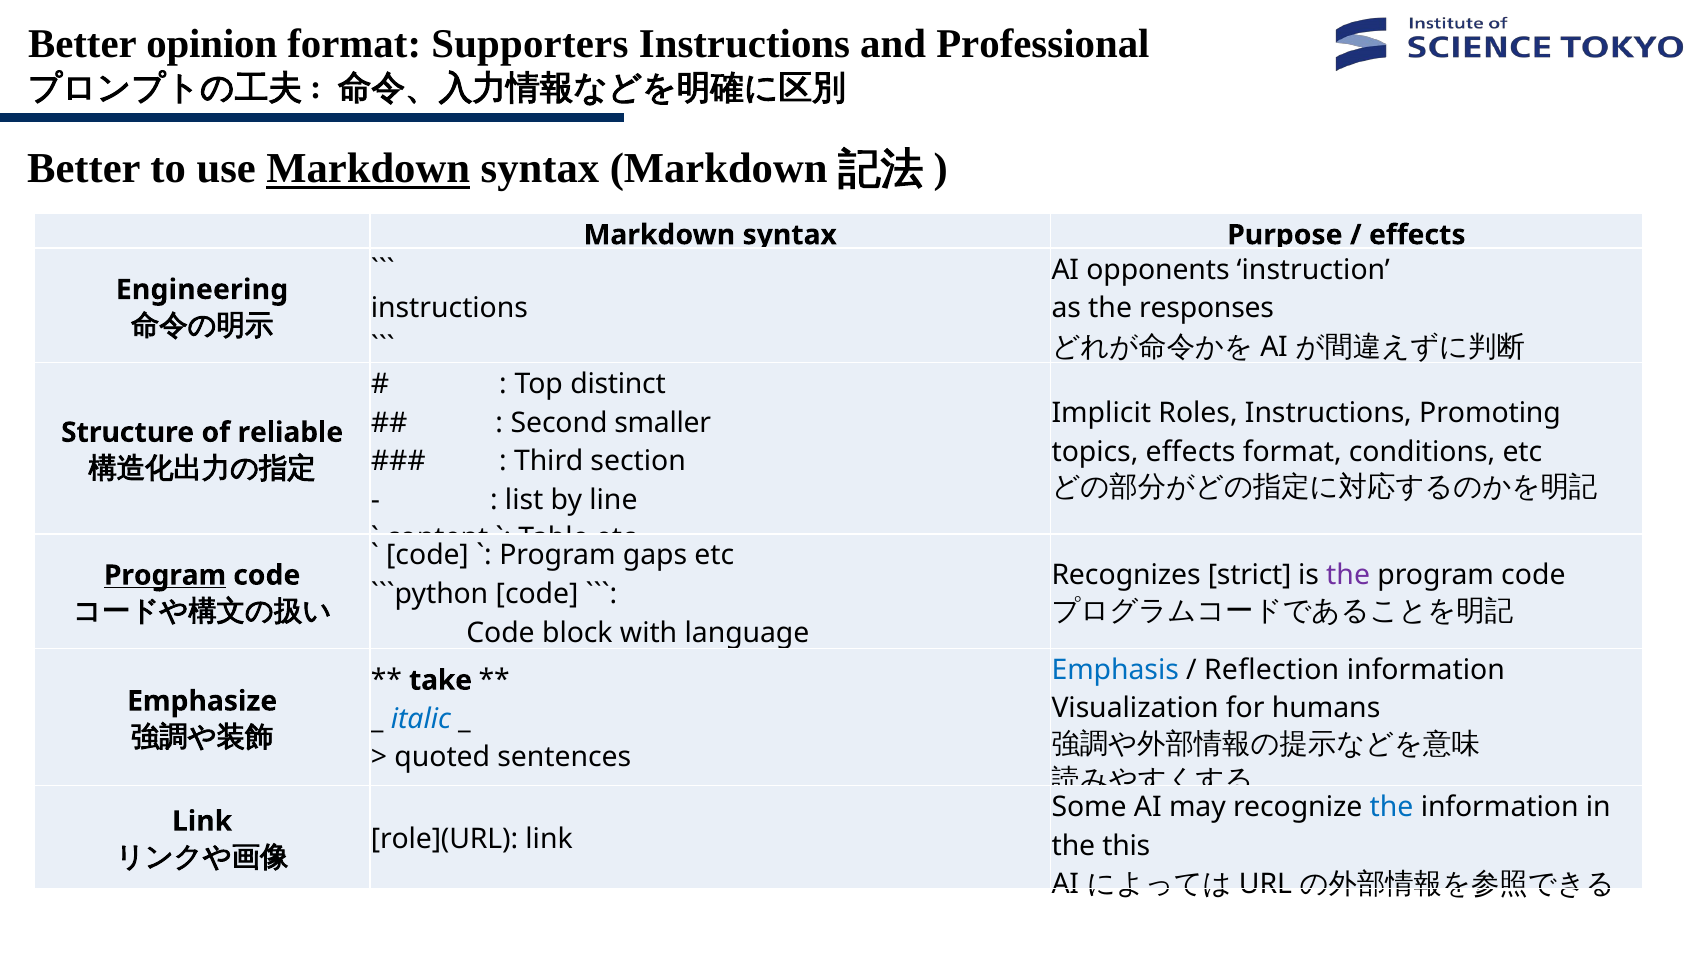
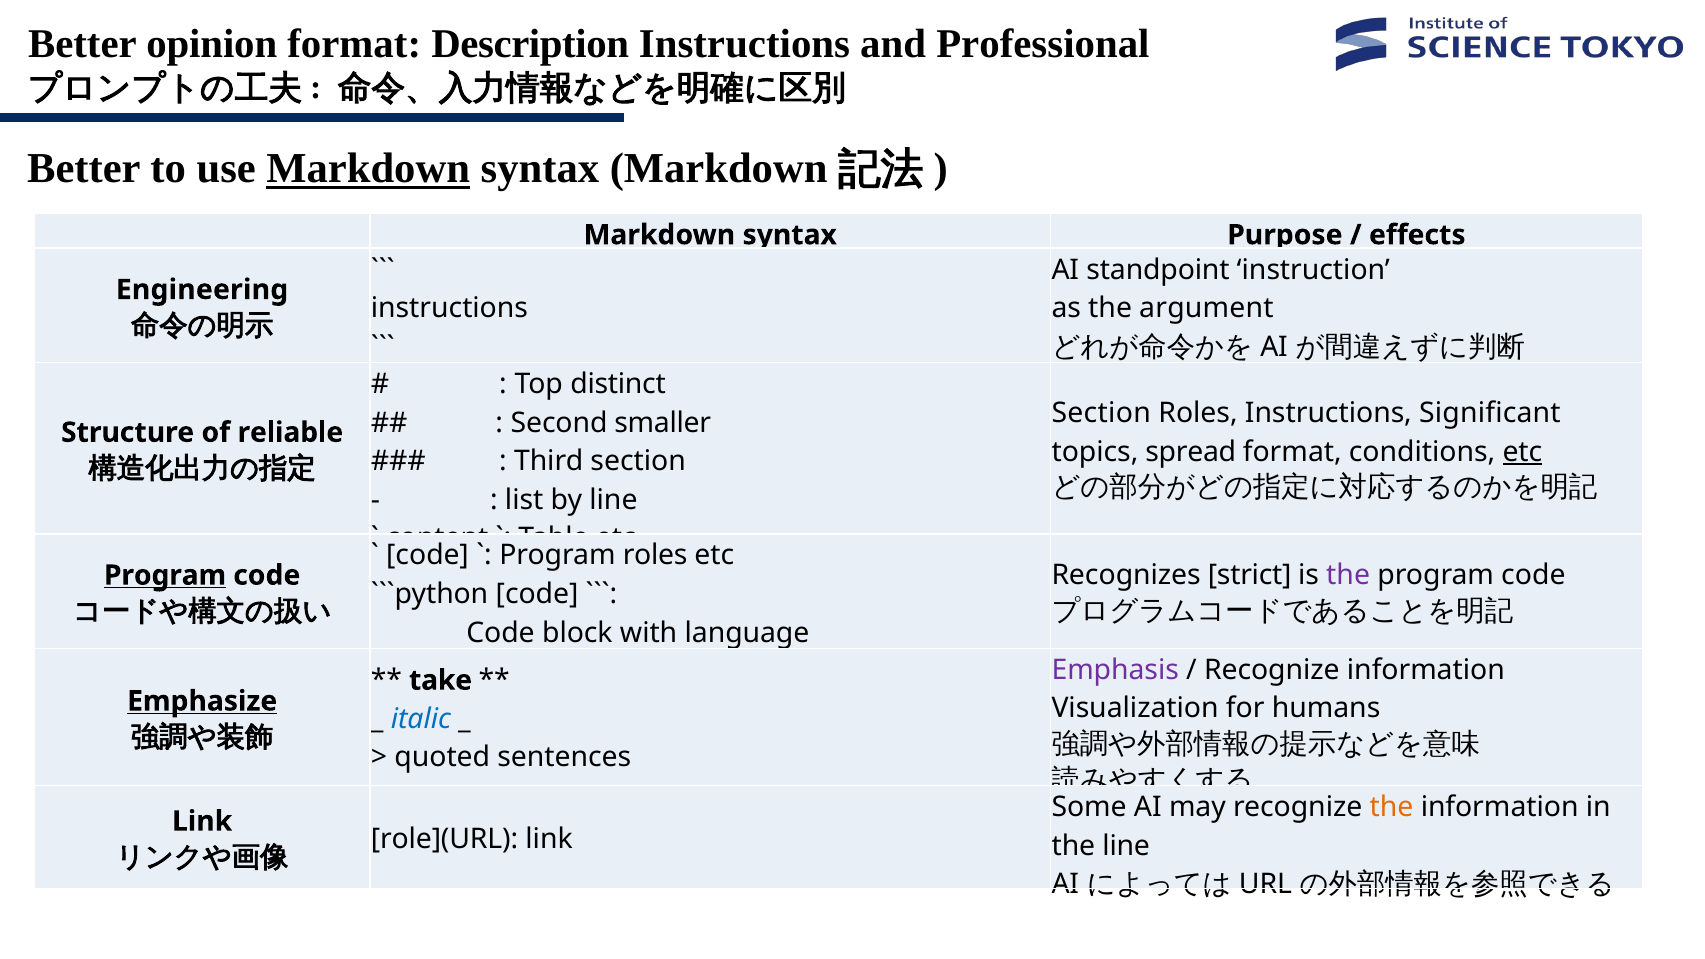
Supporters: Supporters -> Description
opponents: opponents -> standpoint
responses: responses -> argument
Implicit at (1101, 413): Implicit -> Section
Promoting: Promoting -> Significant
topics effects: effects -> spread
etc at (1522, 452) underline: none -> present
gaps at (655, 556): gaps -> roles
Emphasis colour: blue -> purple
Reflection at (1272, 670): Reflection -> Recognize
Emphasize underline: none -> present
the at (1392, 807) colour: blue -> orange
the this: this -> line
